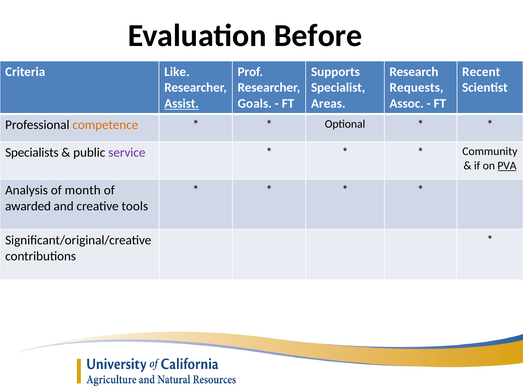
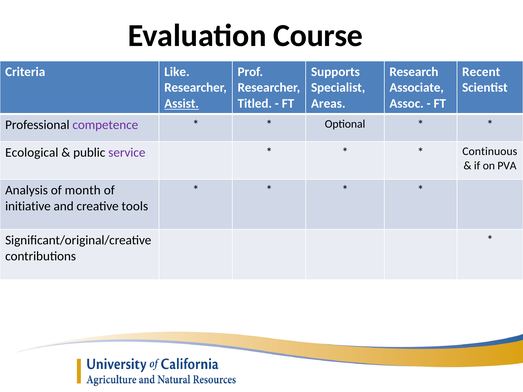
Before: Before -> Course
Requests: Requests -> Associate
Goals: Goals -> Titled
competence colour: orange -> purple
Specialists: Specialists -> Ecological
Community: Community -> Continuous
PVA underline: present -> none
awarded: awarded -> initiative
